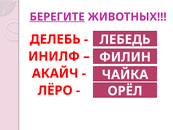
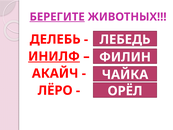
ИНИЛФ underline: none -> present
